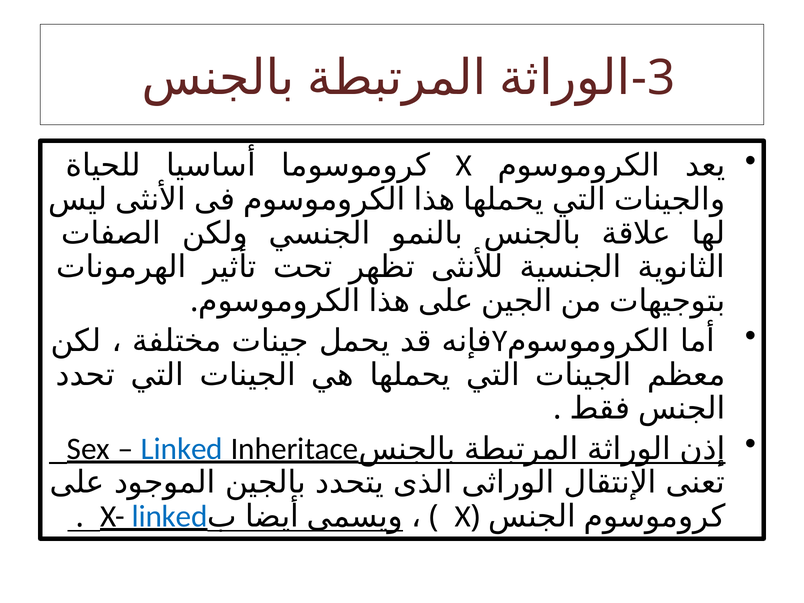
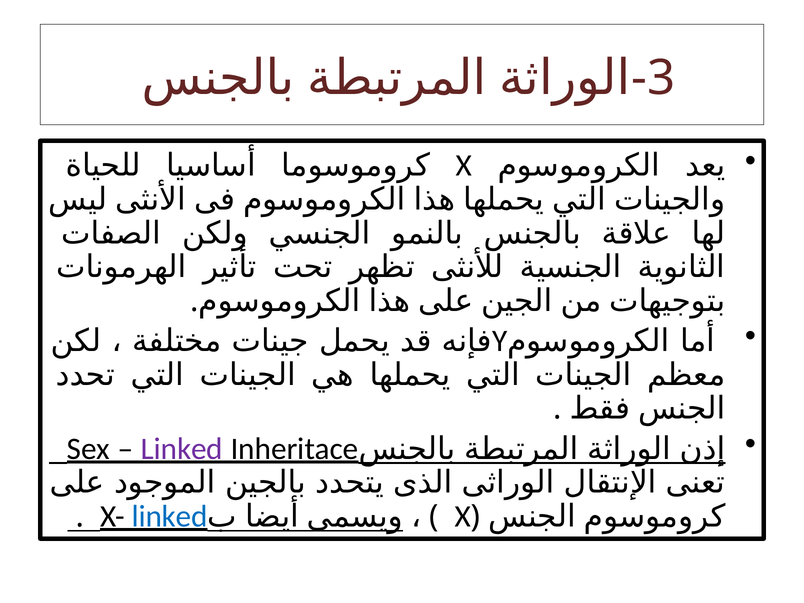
Linked at (182, 449) colour: blue -> purple
